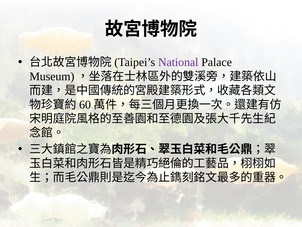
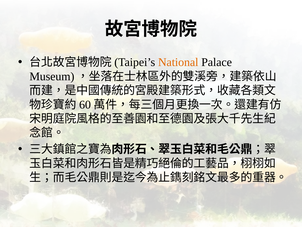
National colour: purple -> orange
